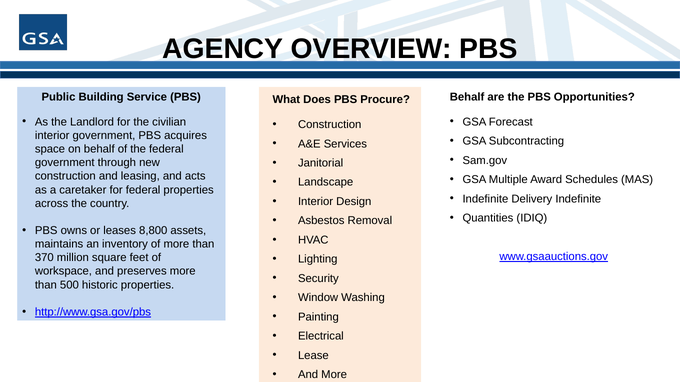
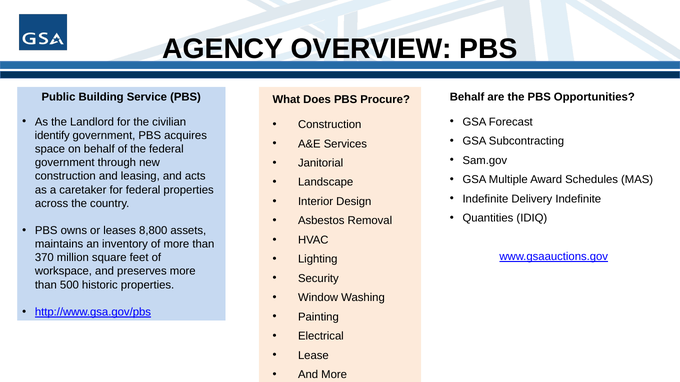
interior at (52, 136): interior -> identify
